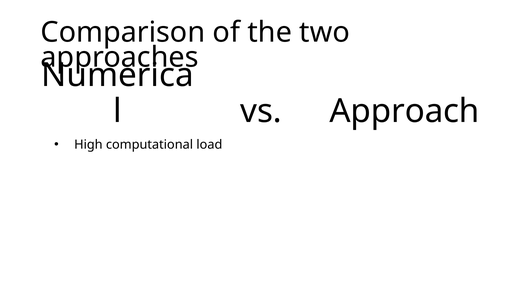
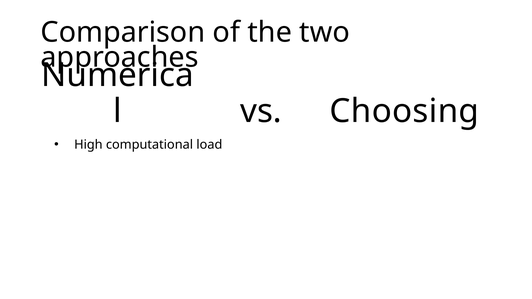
Approach at (405, 111): Approach -> Choosing
